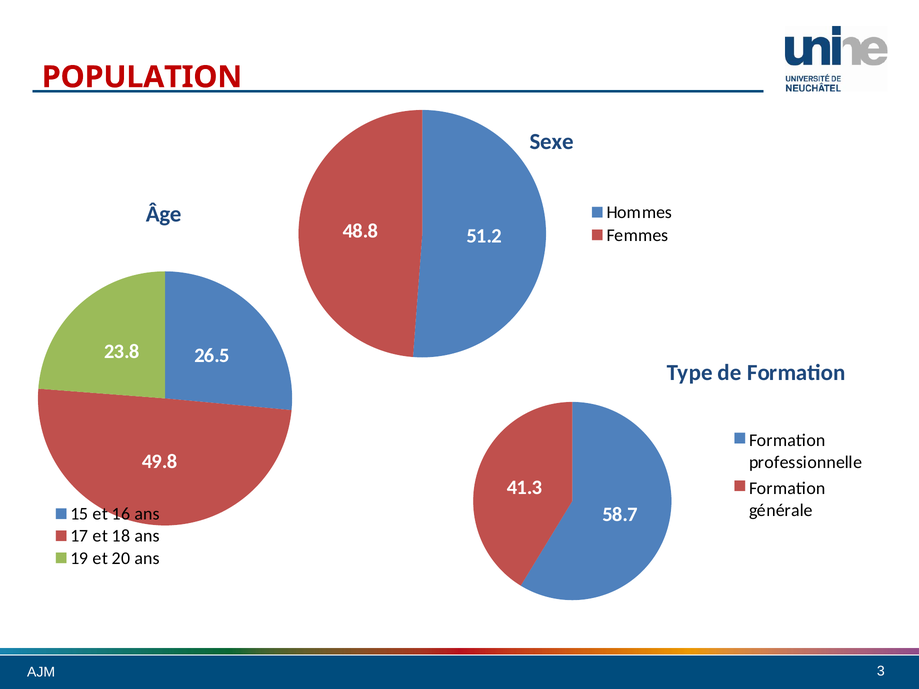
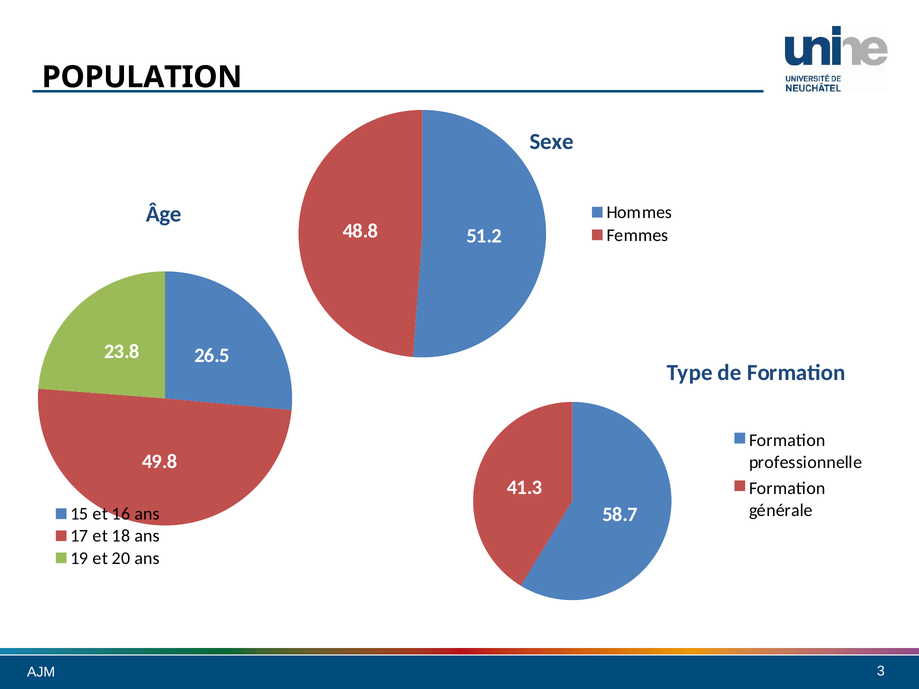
POPULATION colour: red -> black
